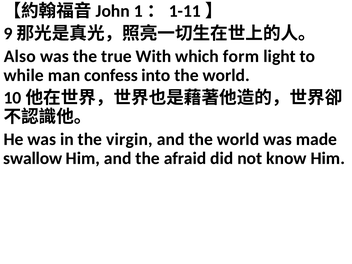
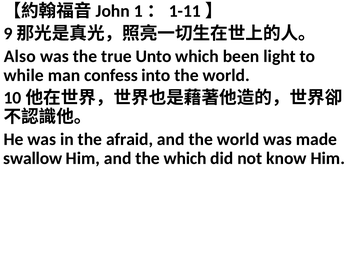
With: With -> Unto
form: form -> been
virgin: virgin -> afraid
the afraid: afraid -> which
